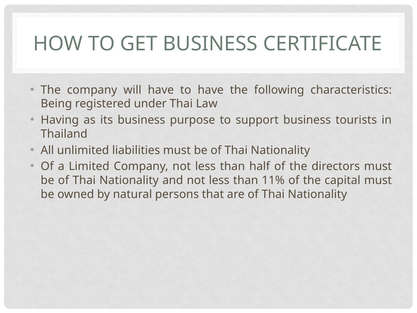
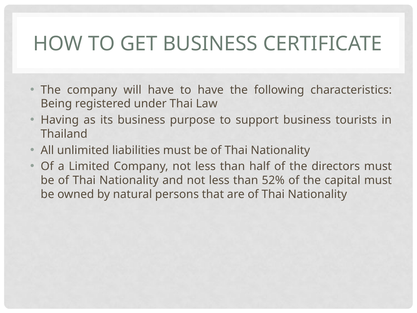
11%: 11% -> 52%
